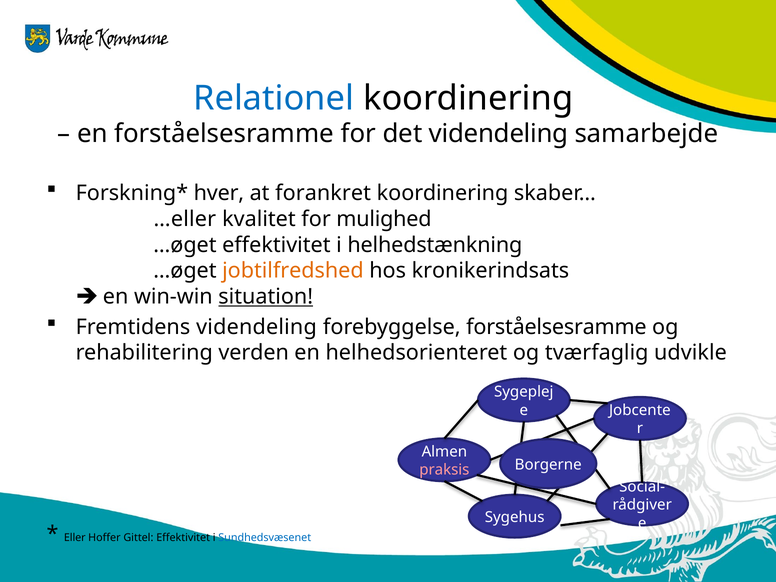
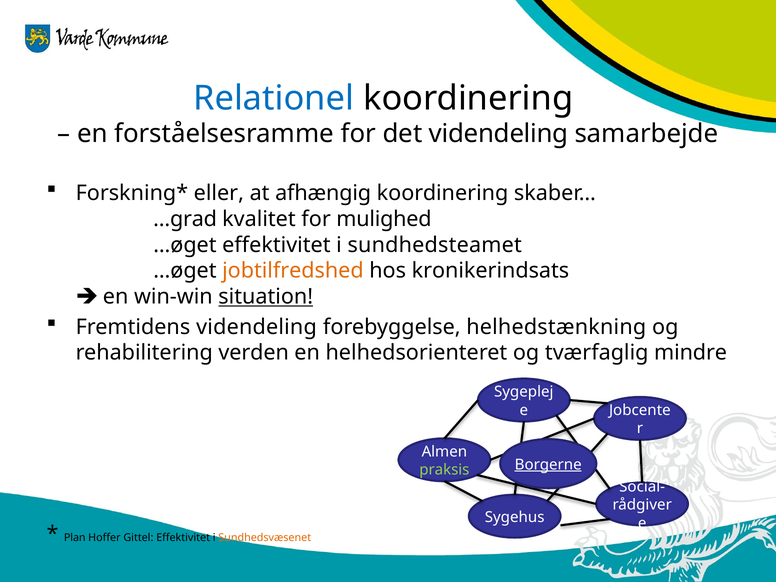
hver: hver -> eller
forankret: forankret -> afhængig
…eller: …eller -> …grad
helhedstænkning: helhedstænkning -> sundhedsteamet
forebyggelse forståelsesramme: forståelsesramme -> helhedstænkning
udvikle: udvikle -> mindre
Borgerne underline: none -> present
praksis colour: pink -> light green
Eller: Eller -> Plan
Sundhedsvæsenet colour: blue -> orange
